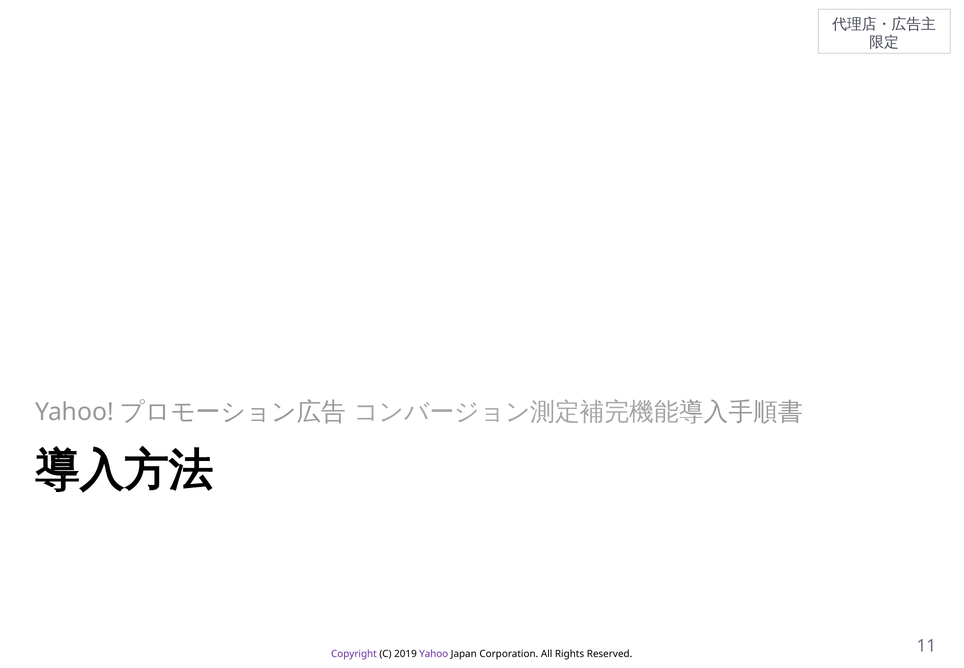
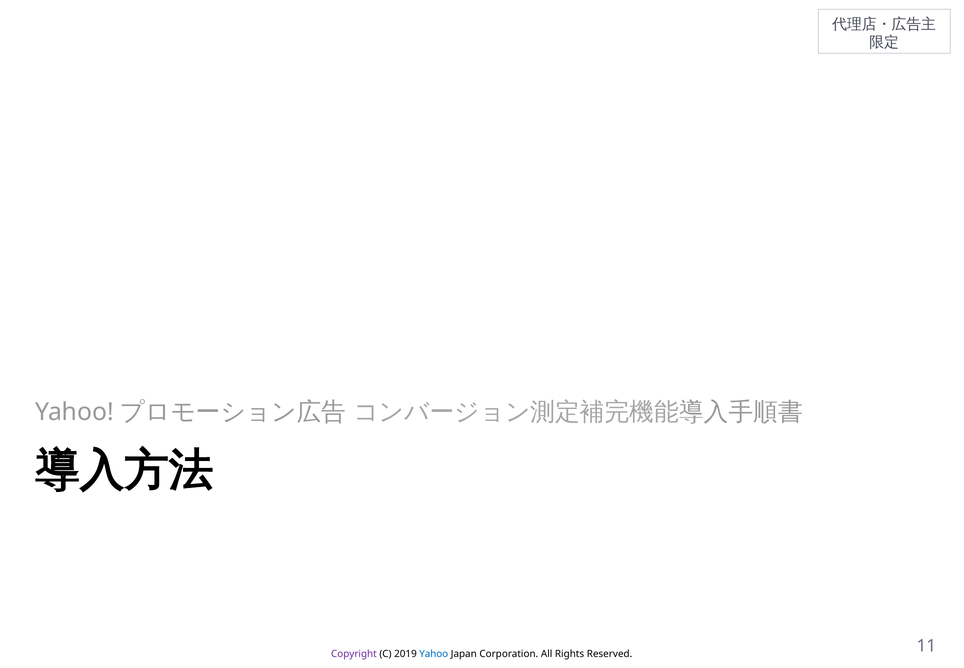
Yahoo colour: purple -> blue
